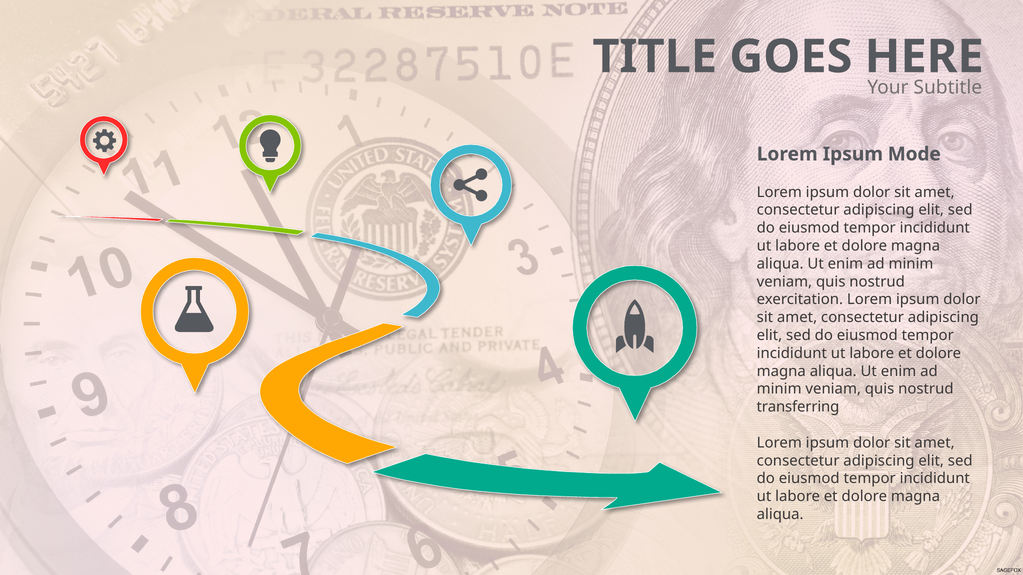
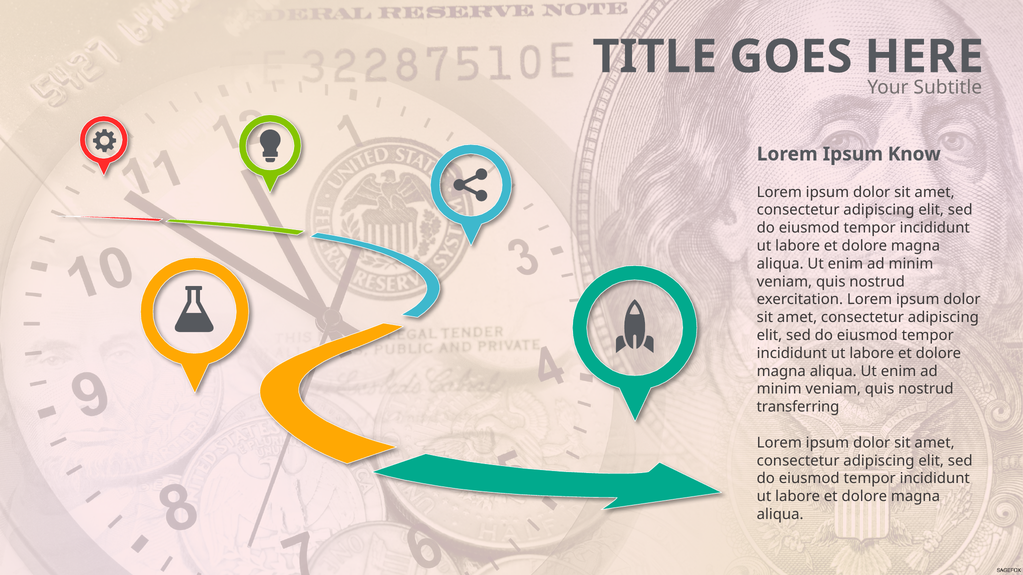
Mode: Mode -> Know
